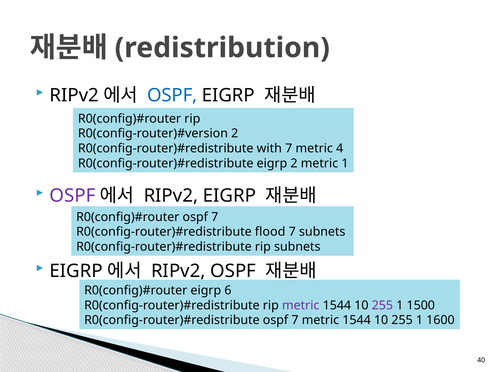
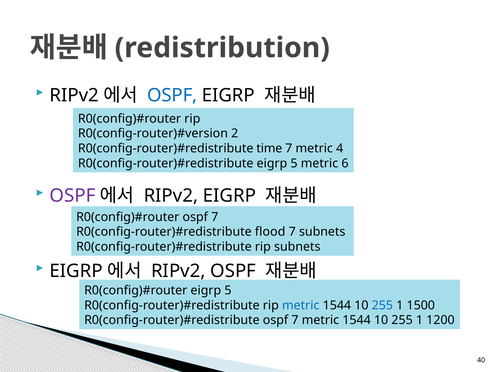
with: with -> time
2 at (294, 164): 2 -> 5
metric 1: 1 -> 6
6 at (228, 291): 6 -> 5
metric at (301, 306) colour: purple -> blue
255 at (382, 306) colour: purple -> blue
1600: 1600 -> 1200
